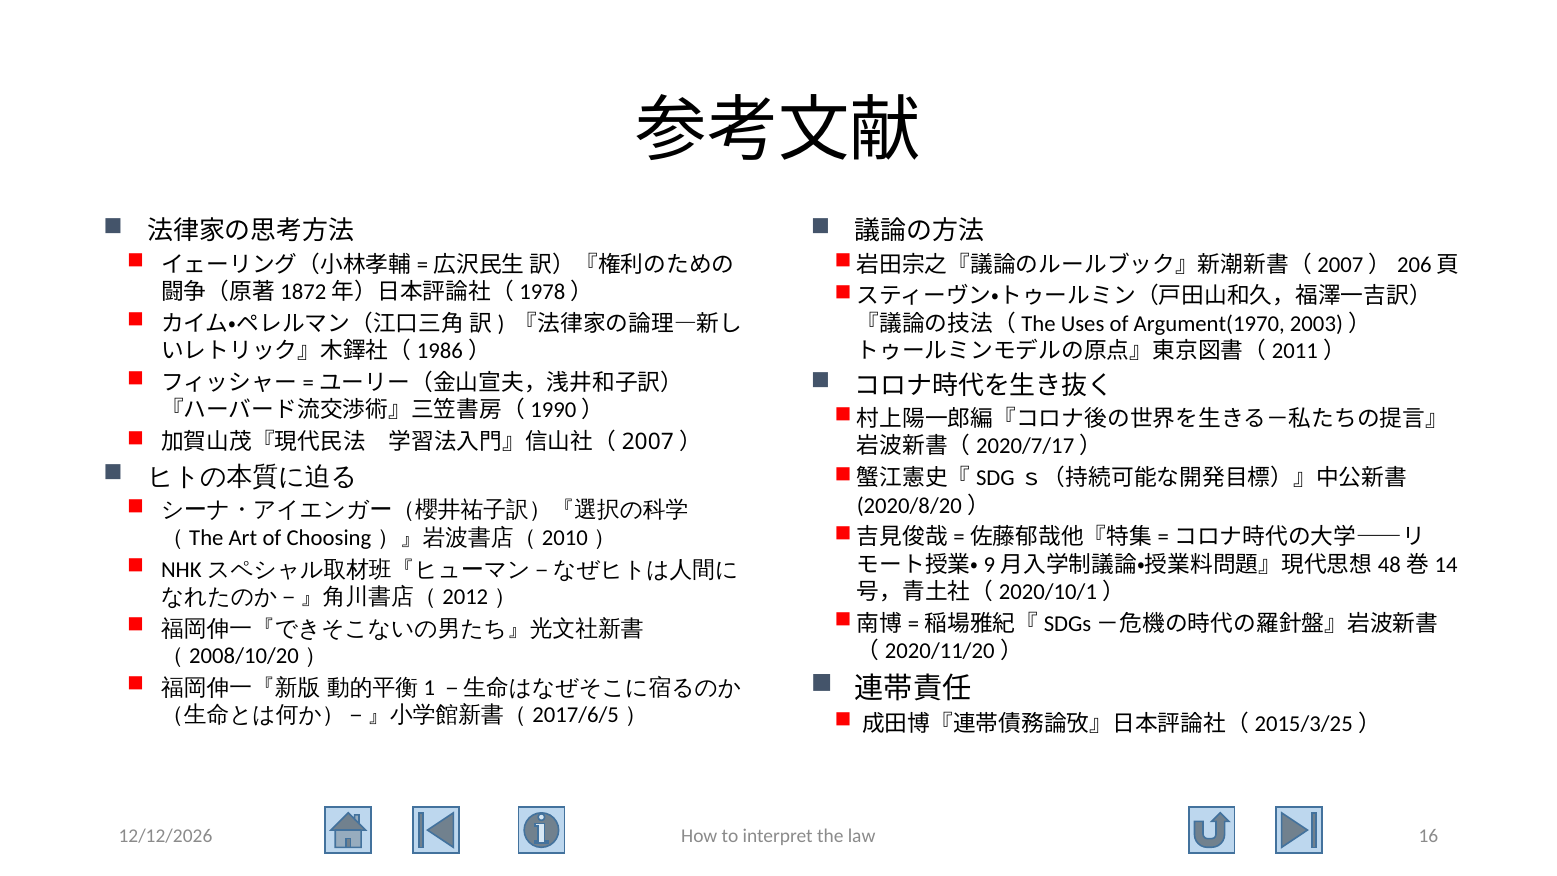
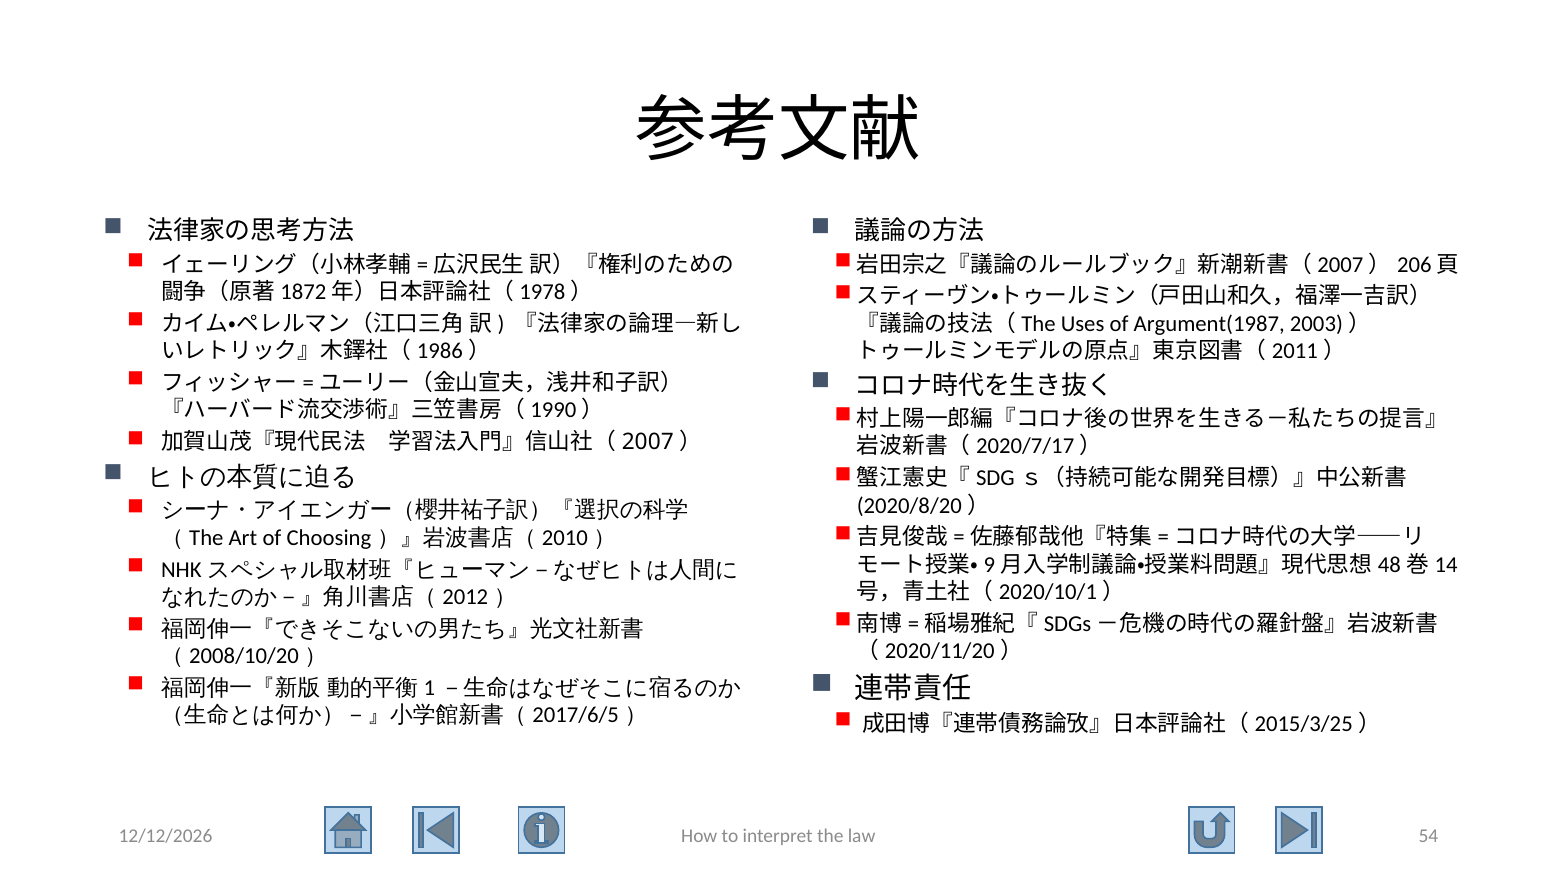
Argument(1970: Argument(1970 -> Argument(1987
16: 16 -> 54
